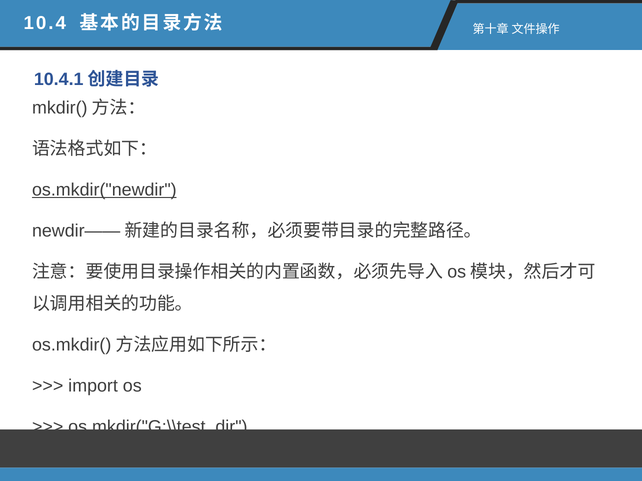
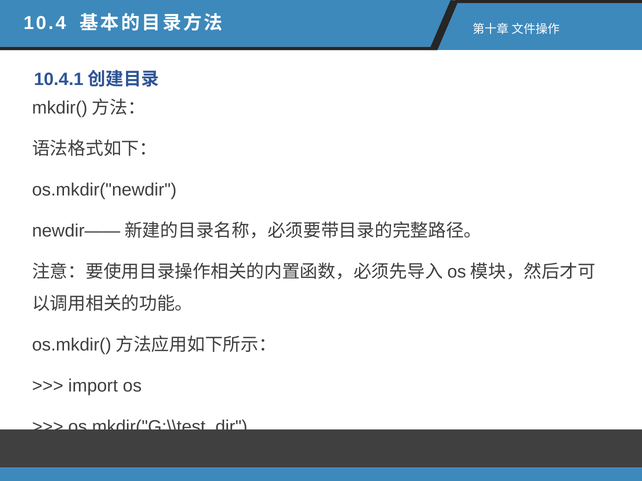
os.mkdir("newdir underline: present -> none
